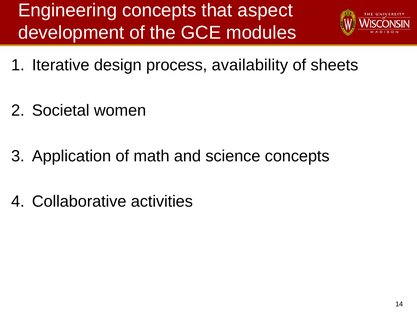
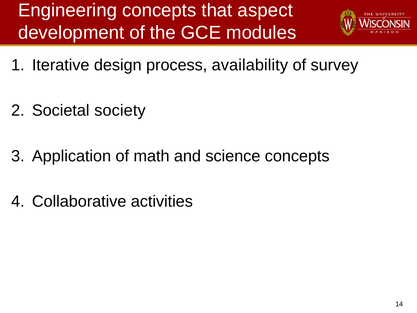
sheets: sheets -> survey
women: women -> society
